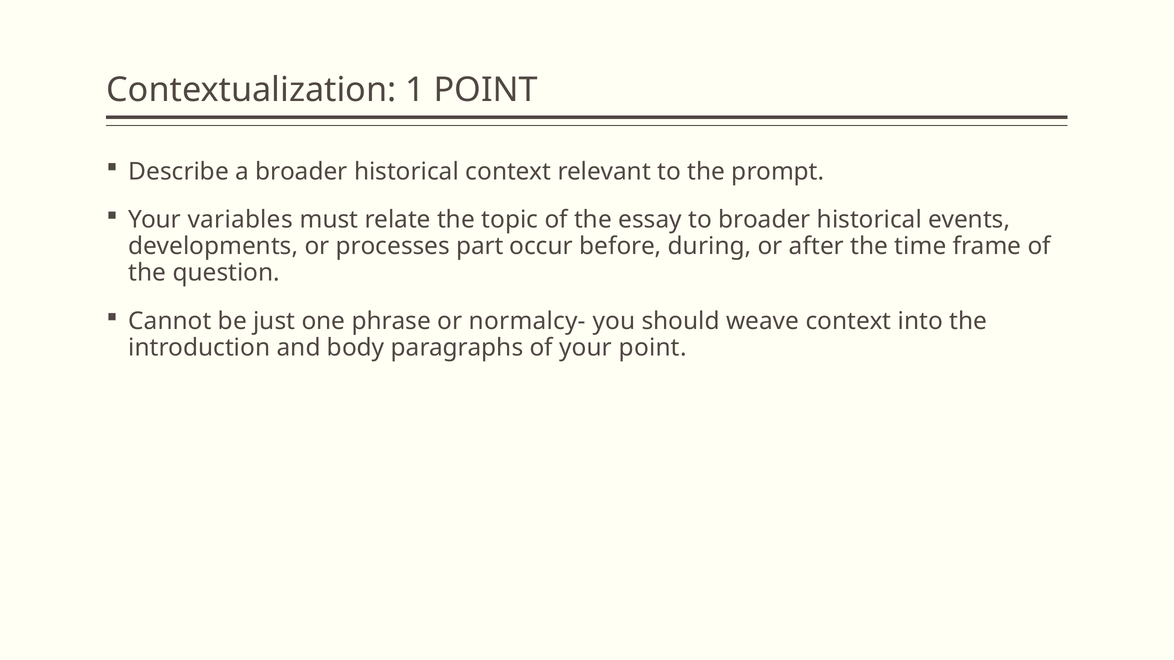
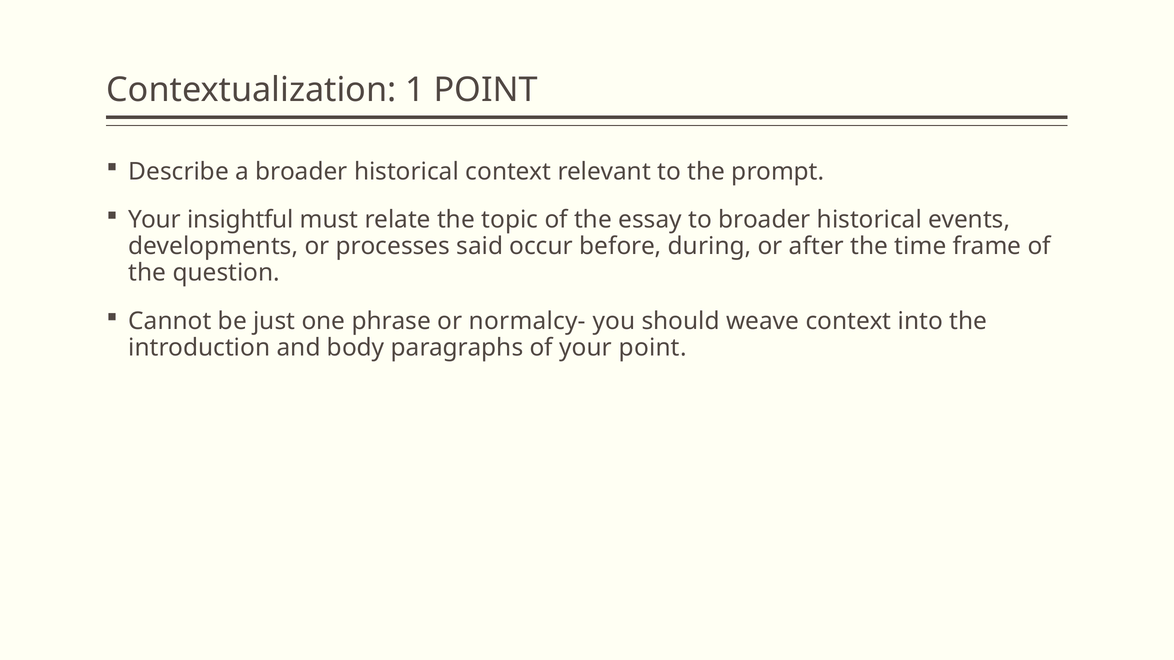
variables: variables -> insightful
part: part -> said
